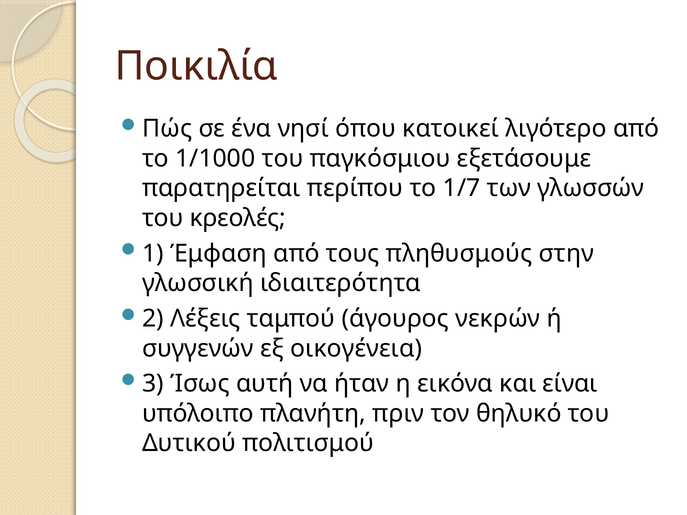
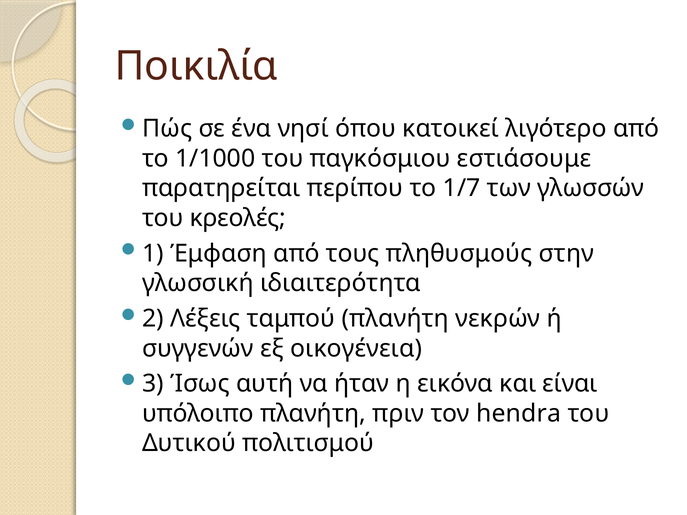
εξετάσουμε: εξετάσουμε -> εστιάσουμε
ταμπού άγουρος: άγουρος -> πλανήτη
θηλυκό: θηλυκό -> hendra
